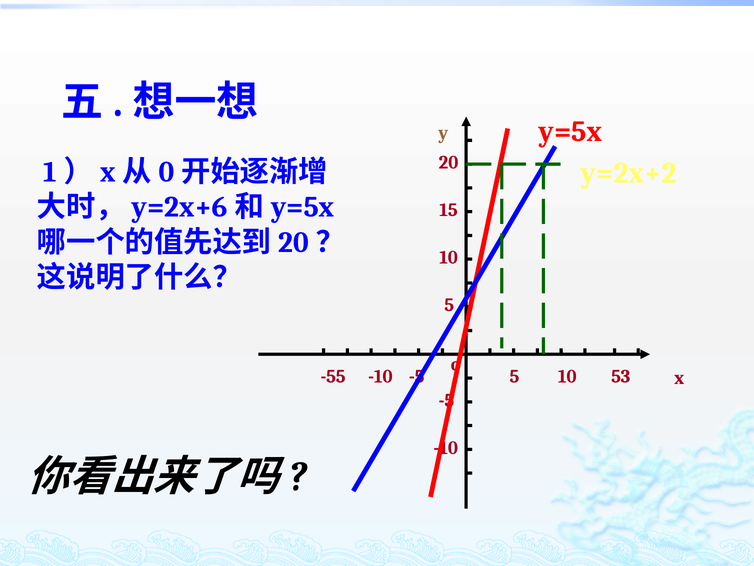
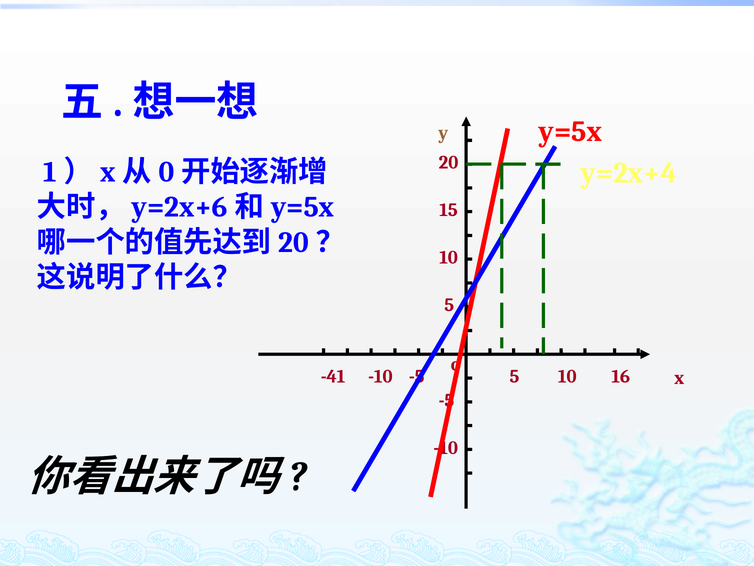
y=2x+2: y=2x+2 -> y=2x+4
-55: -55 -> -41
53: 53 -> 16
